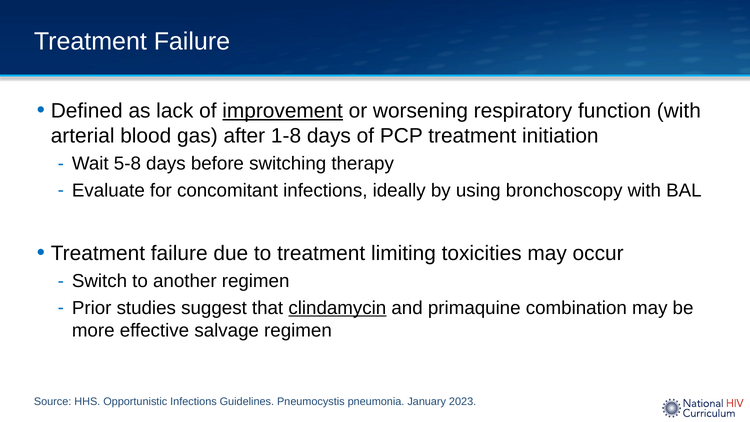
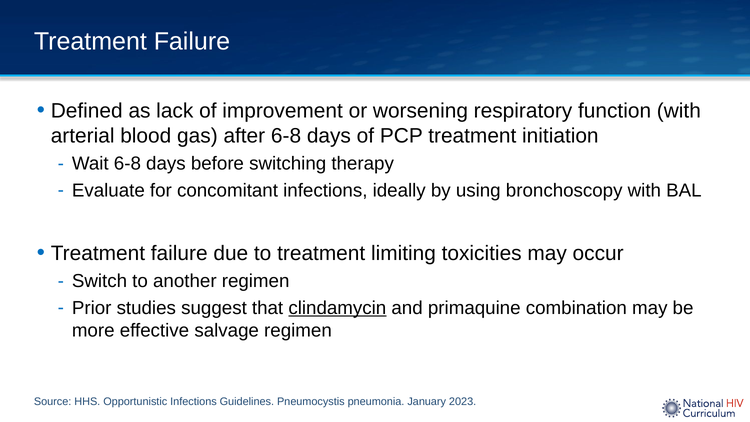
improvement underline: present -> none
after 1-8: 1-8 -> 6-8
Wait 5-8: 5-8 -> 6-8
